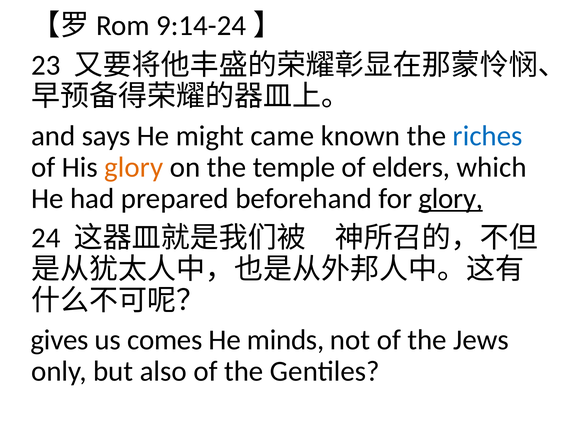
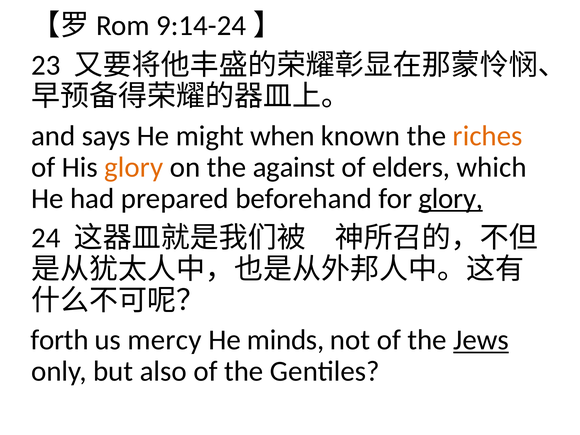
came: came -> when
riches colour: blue -> orange
temple: temple -> against
gives: gives -> forth
comes: comes -> mercy
Jews underline: none -> present
